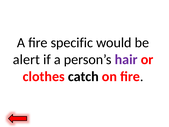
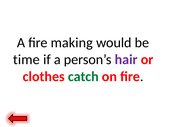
specific: specific -> making
alert: alert -> time
catch colour: black -> green
